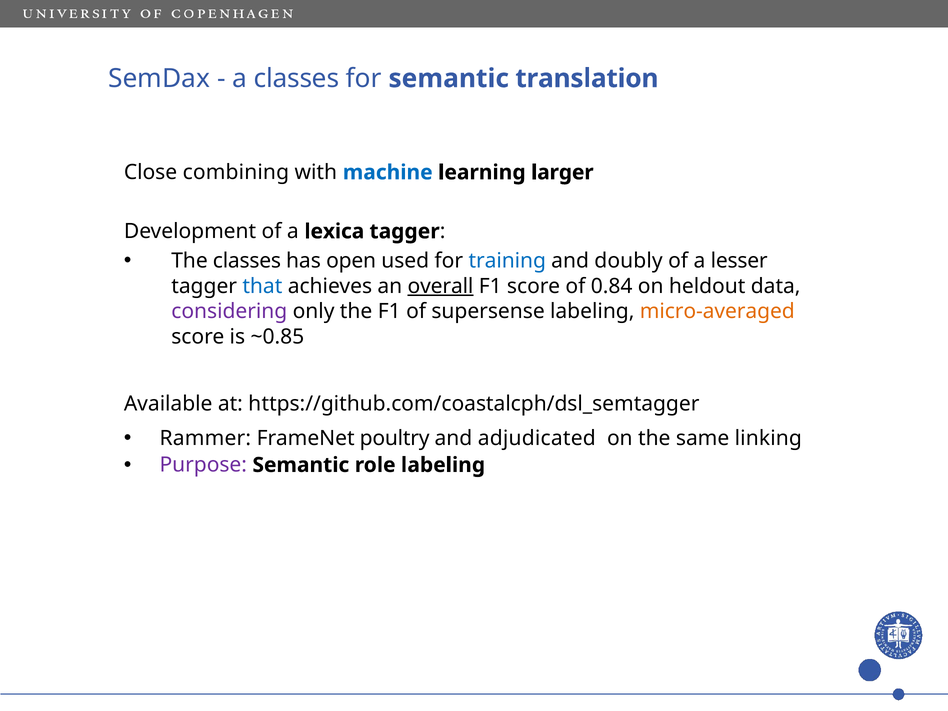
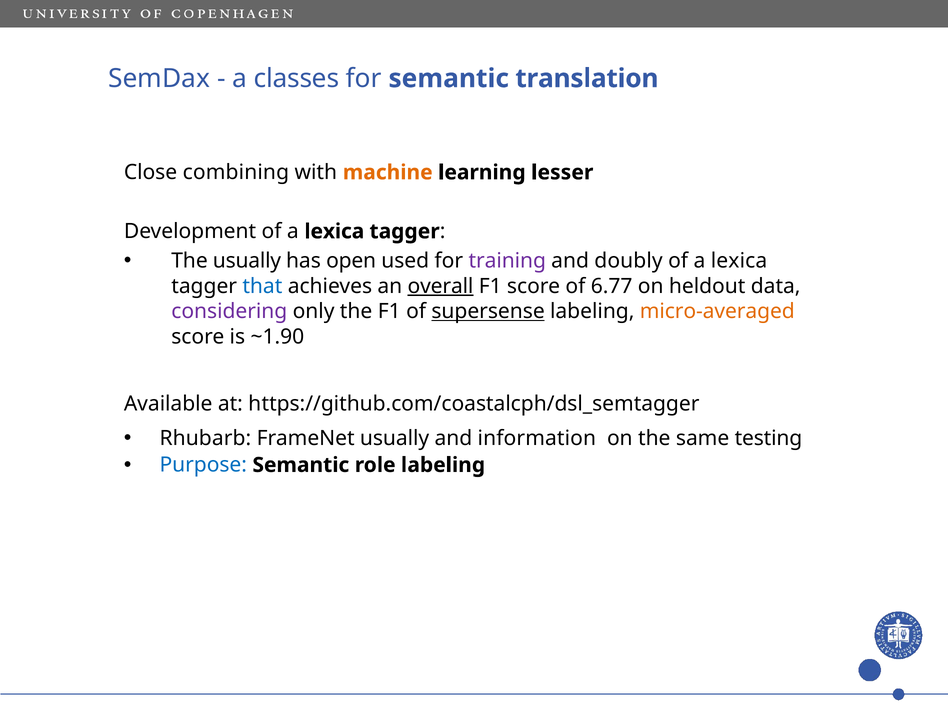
machine colour: blue -> orange
larger: larger -> lesser
The classes: classes -> usually
training colour: blue -> purple
lesser at (739, 261): lesser -> lexica
0.84: 0.84 -> 6.77
supersense underline: none -> present
~0.85: ~0.85 -> ~1.90
Rammer: Rammer -> Rhubarb
FrameNet poultry: poultry -> usually
adjudicated: adjudicated -> information
linking: linking -> testing
Purpose colour: purple -> blue
